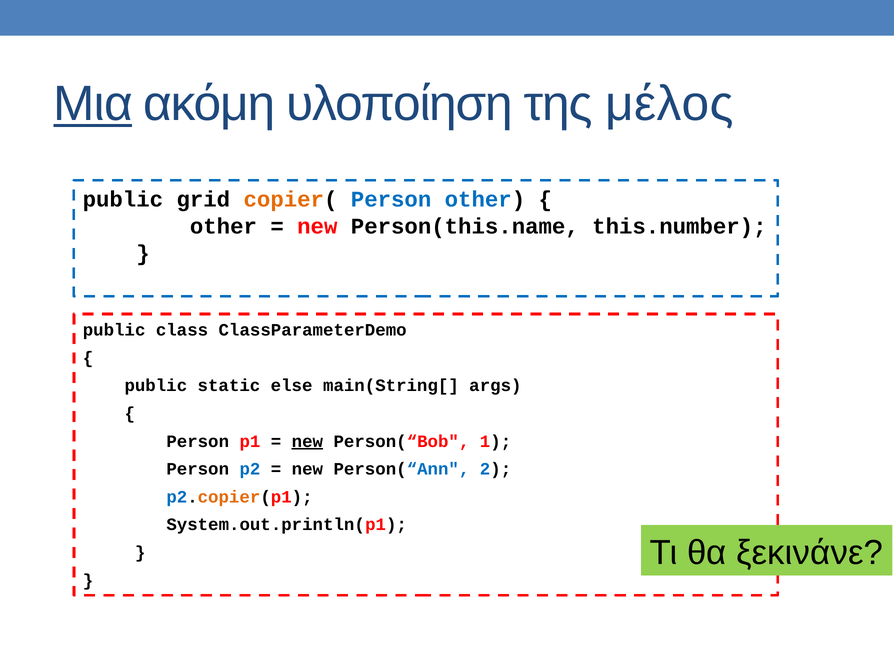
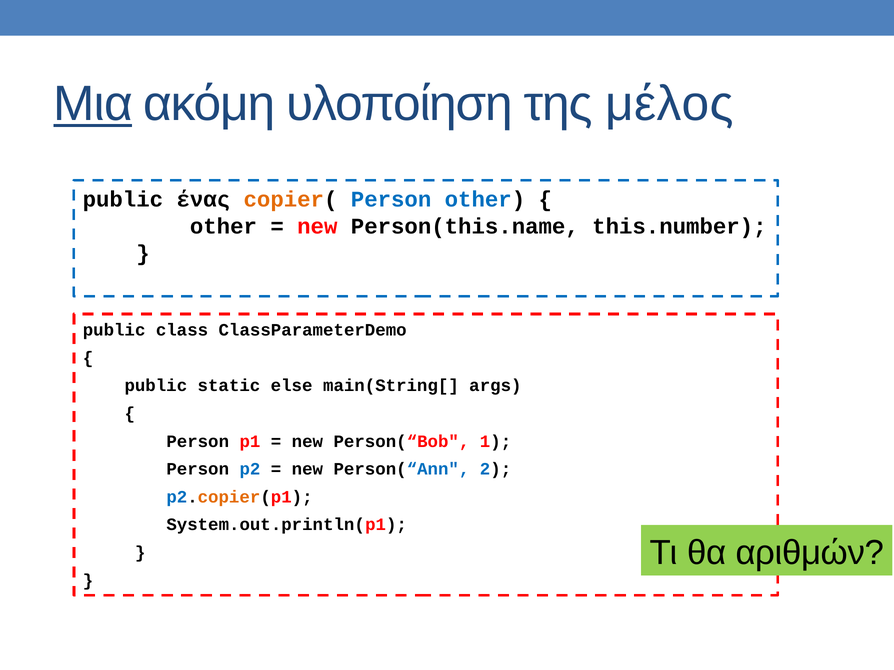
grid: grid -> ένας
new at (307, 442) underline: present -> none
ξεκινάνε: ξεκινάνε -> αριθμών
